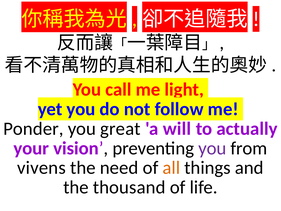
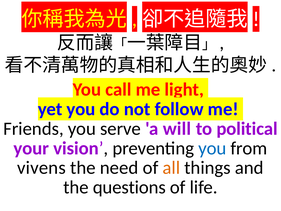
Ponder: Ponder -> Friends
great: great -> serve
actually: actually -> political
you at (212, 148) colour: purple -> blue
thousand: thousand -> questions
